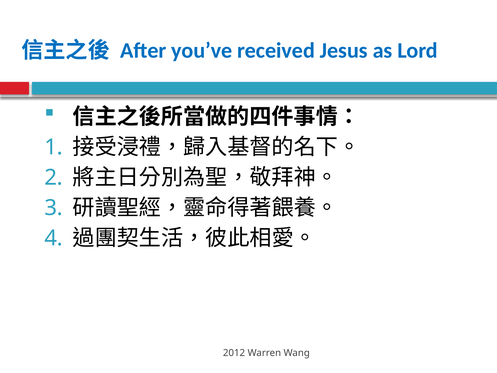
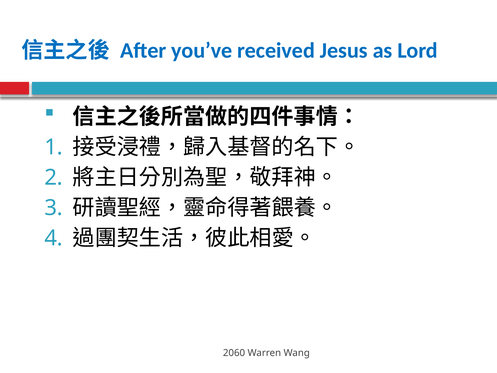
2012: 2012 -> 2060
